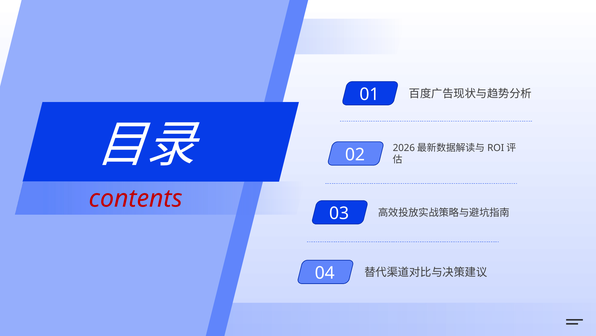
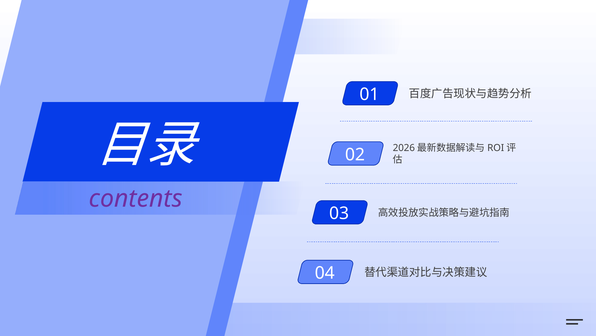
contents colour: red -> purple
